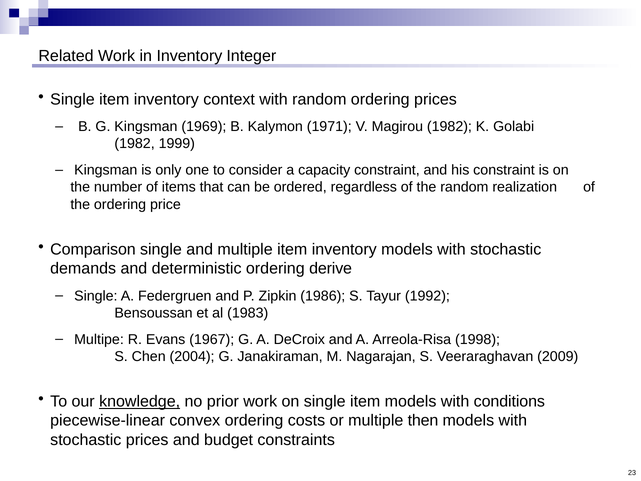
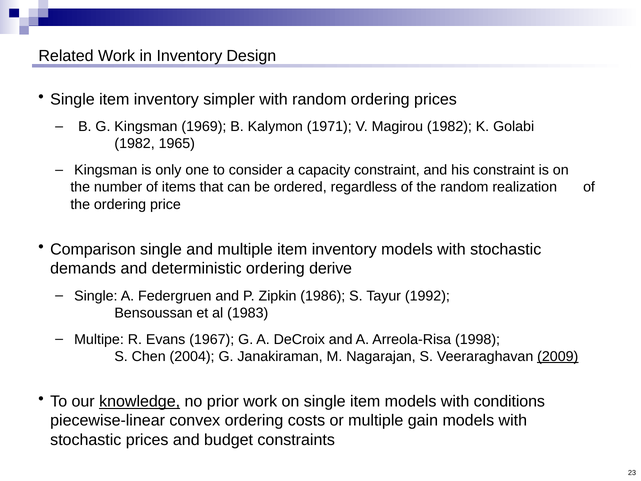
Integer: Integer -> Design
context: context -> simpler
1999: 1999 -> 1965
2009 underline: none -> present
then: then -> gain
